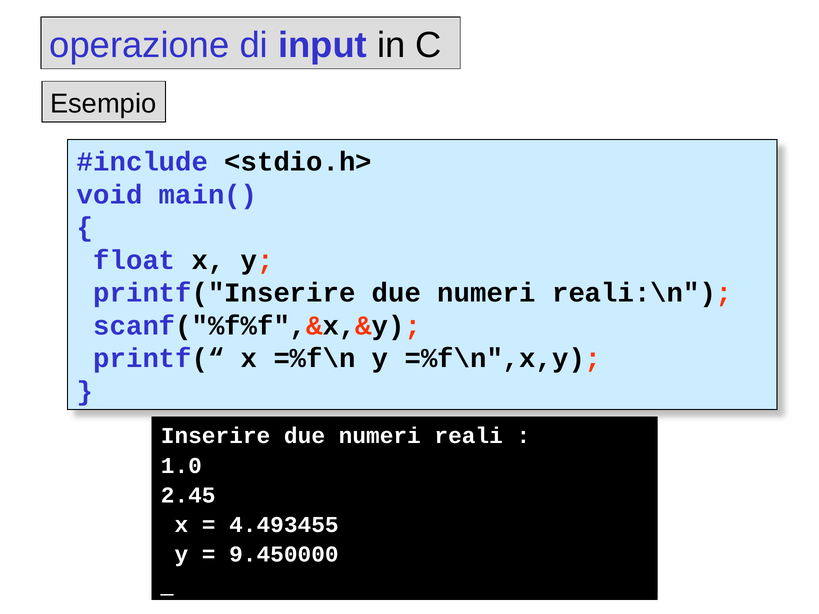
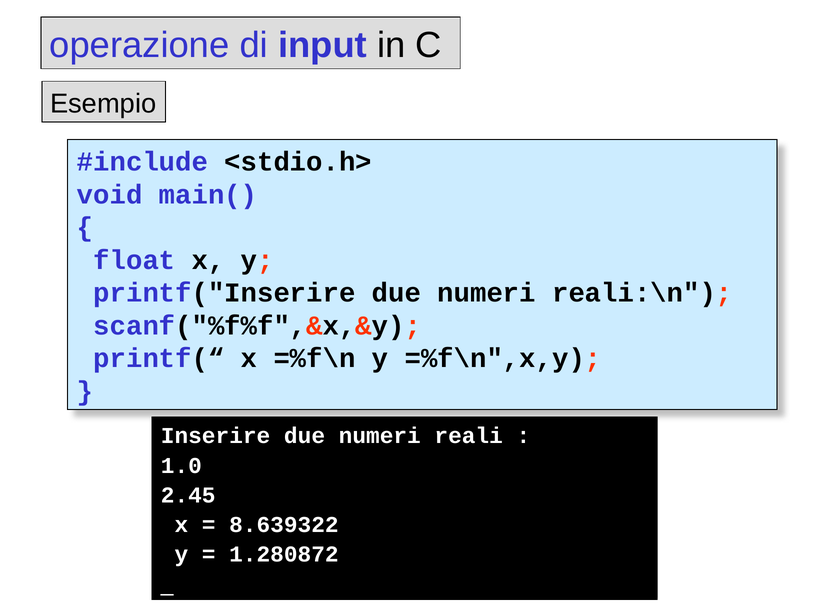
4.493455: 4.493455 -> 8.639322
9.450000: 9.450000 -> 1.280872
